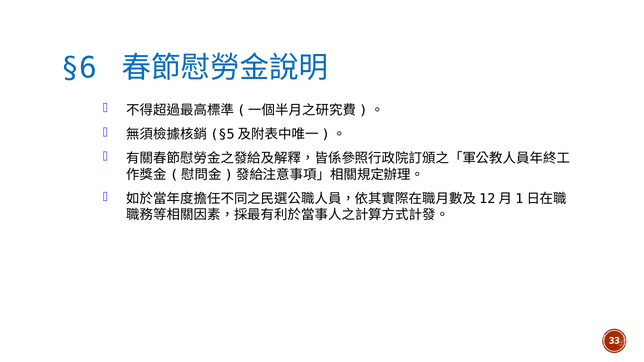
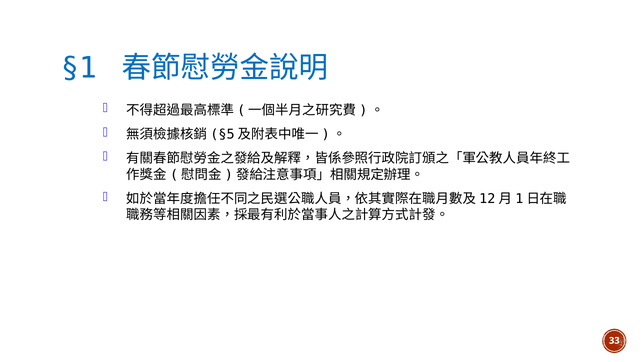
§6: §6 -> §1
